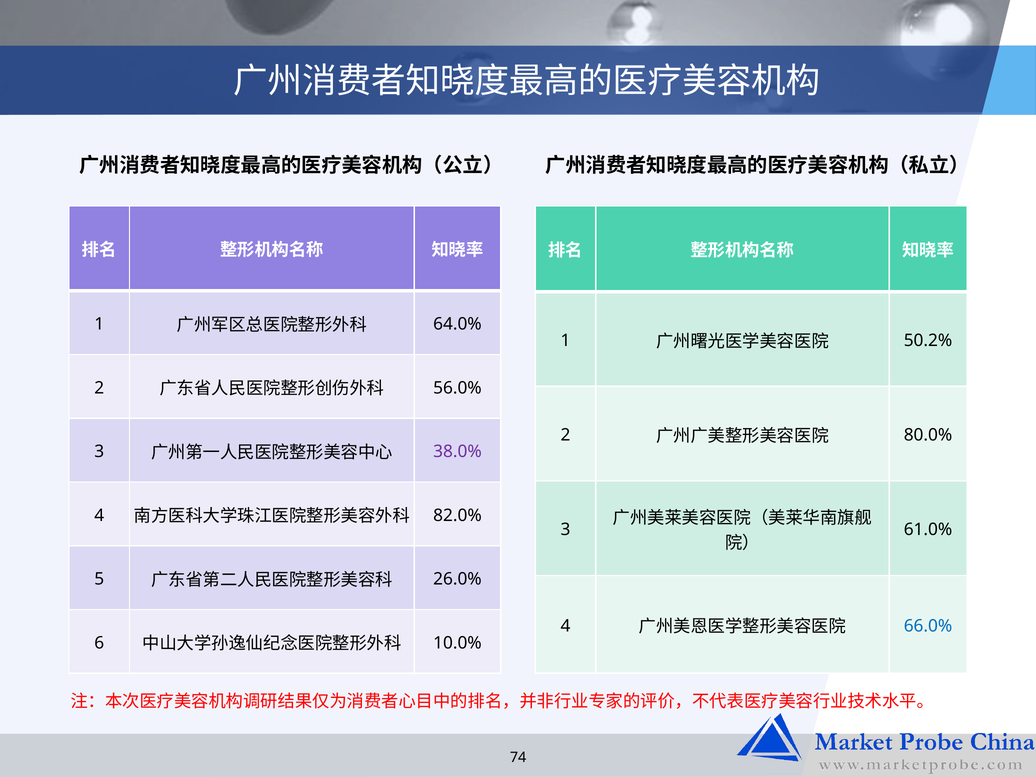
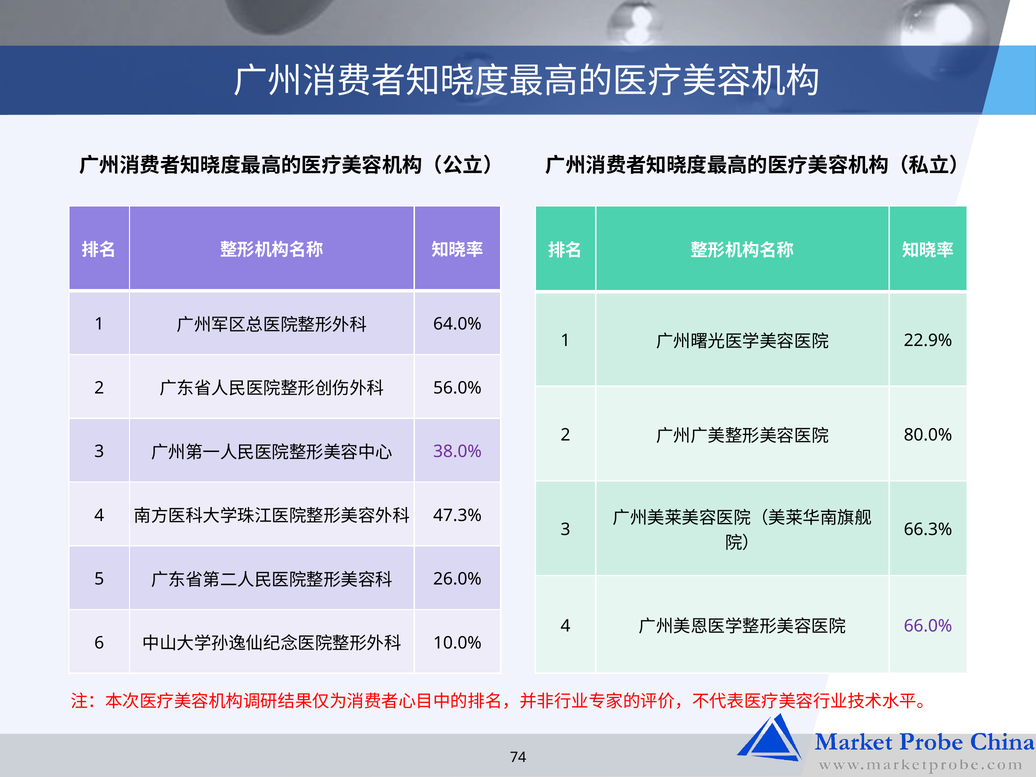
50.2%: 50.2% -> 22.9%
82.0%: 82.0% -> 47.3%
61.0%: 61.0% -> 66.3%
66.0% colour: blue -> purple
